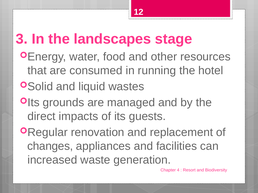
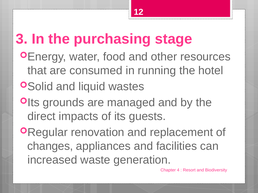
landscapes: landscapes -> purchasing
